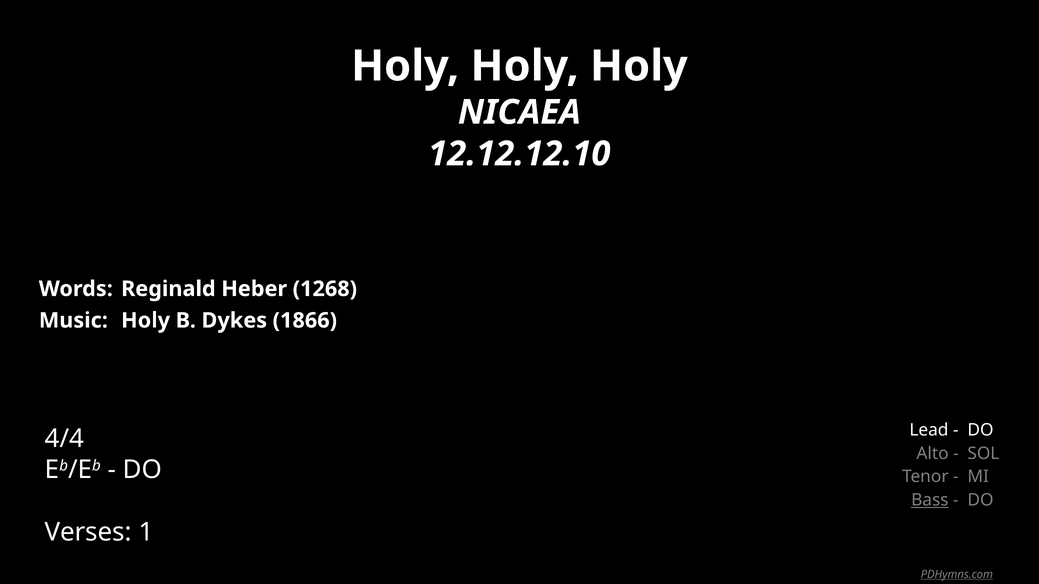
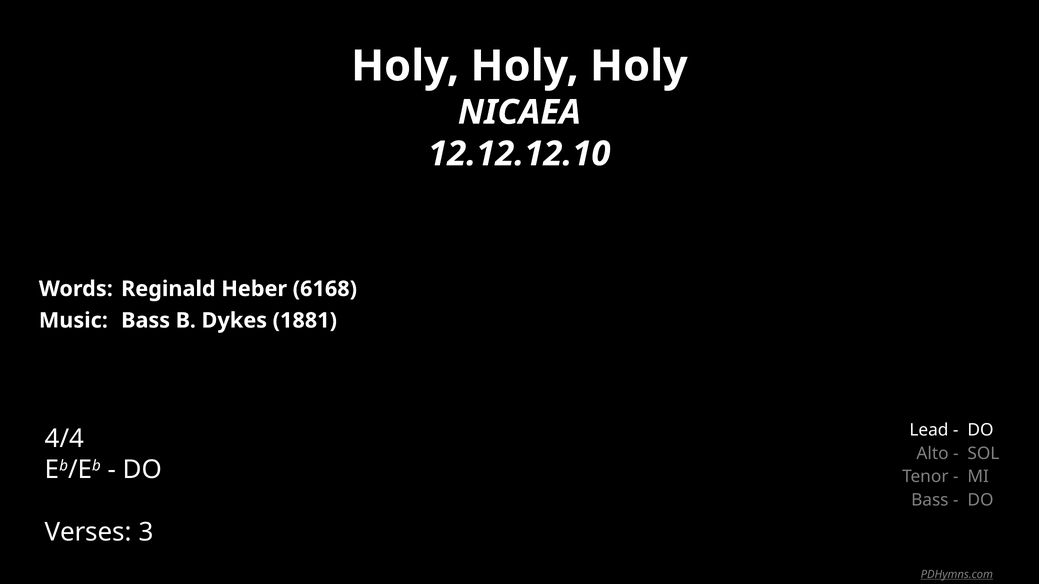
1268: 1268 -> 6168
Music Holy: Holy -> Bass
1866: 1866 -> 1881
Bass at (930, 500) underline: present -> none
1: 1 -> 3
